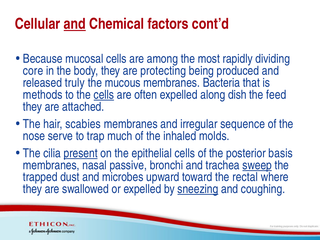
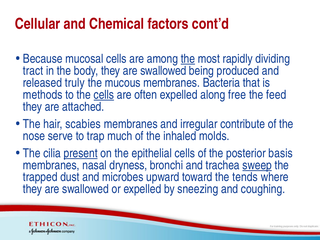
and at (75, 24) underline: present -> none
the at (188, 59) underline: none -> present
core: core -> tract
body they are protecting: protecting -> swallowed
dish: dish -> free
sequence: sequence -> contribute
passive: passive -> dryness
rectal: rectal -> tends
sneezing underline: present -> none
